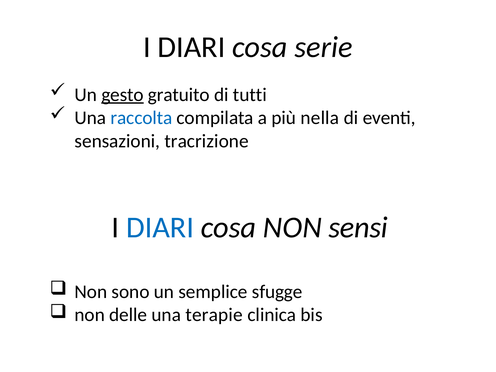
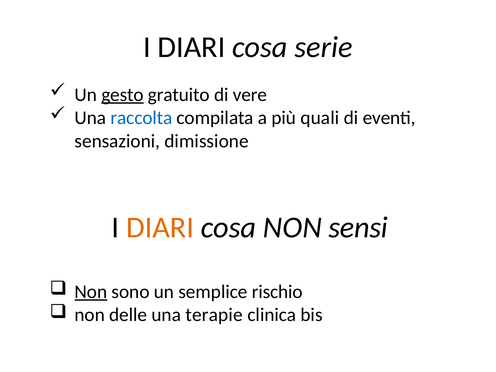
tutti: tutti -> vere
nella: nella -> quali
tracrizione: tracrizione -> dimissione
DIARI at (160, 227) colour: blue -> orange
Non at (91, 292) underline: none -> present
sfugge: sfugge -> rischio
